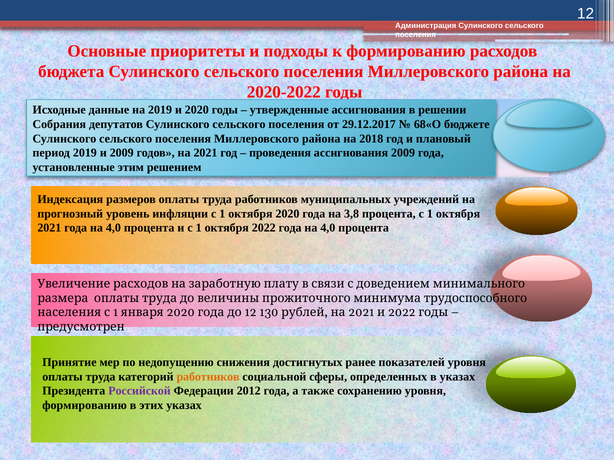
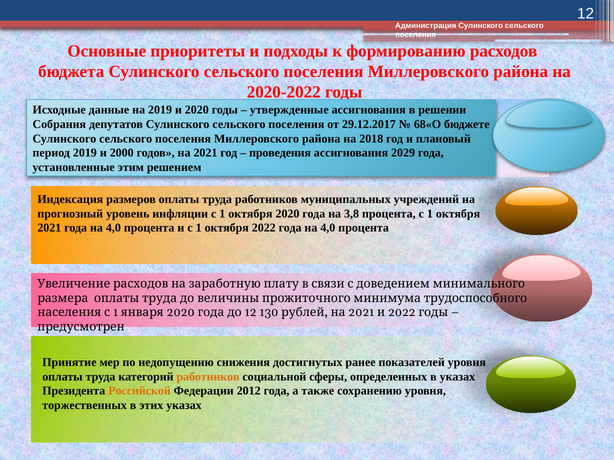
и 2009: 2009 -> 2000
ассигнования 2009: 2009 -> 2029
Российской colour: purple -> orange
формированию at (85, 406): формированию -> торжественных
